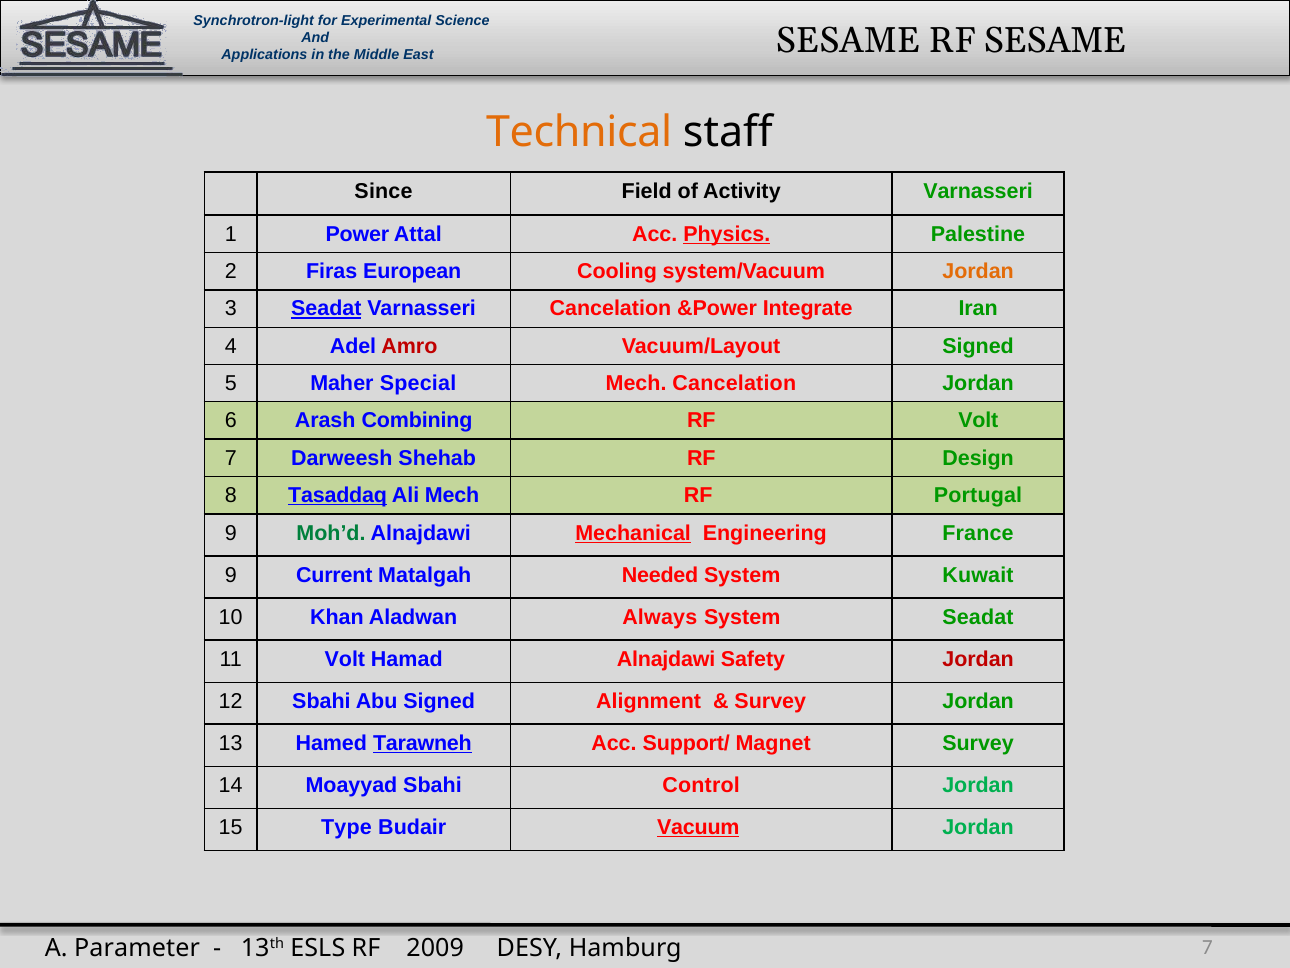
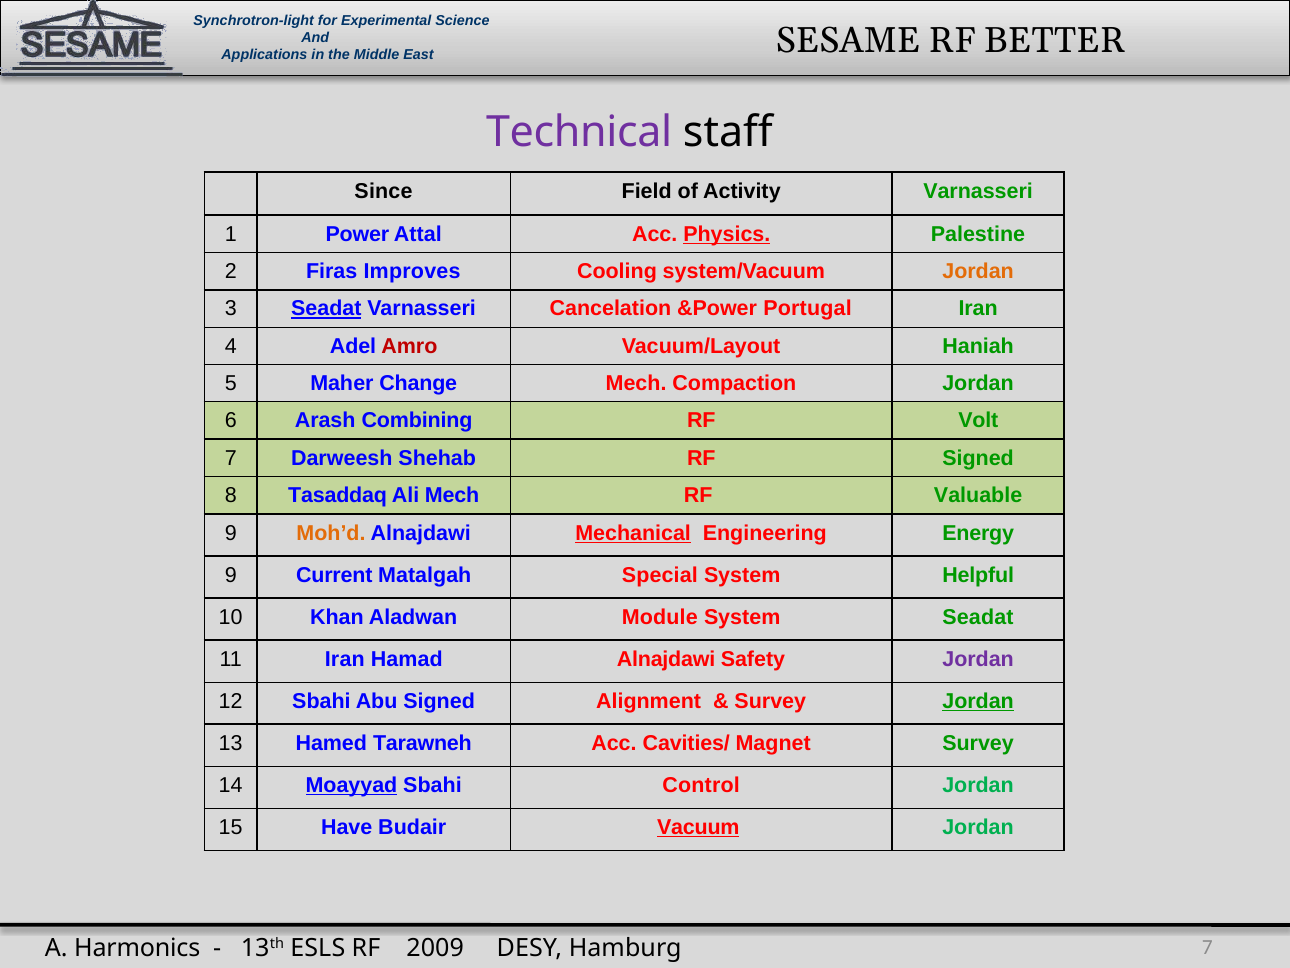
RF SESAME: SESAME -> BETTER
Technical colour: orange -> purple
European: European -> Improves
Integrate: Integrate -> Portugal
Vacuum/Layout Signed: Signed -> Haniah
Special: Special -> Change
Mech Cancelation: Cancelation -> Compaction
RF Design: Design -> Signed
Tasaddaq underline: present -> none
Portugal: Portugal -> Valuable
Moh’d colour: green -> orange
France: France -> Energy
Needed: Needed -> Special
Kuwait: Kuwait -> Helpful
Always: Always -> Module
11 Volt: Volt -> Iran
Jordan at (978, 659) colour: red -> purple
Jordan at (978, 701) underline: none -> present
Tarawneh underline: present -> none
Support/: Support/ -> Cavities/
Moayyad underline: none -> present
Type: Type -> Have
Parameter: Parameter -> Harmonics
